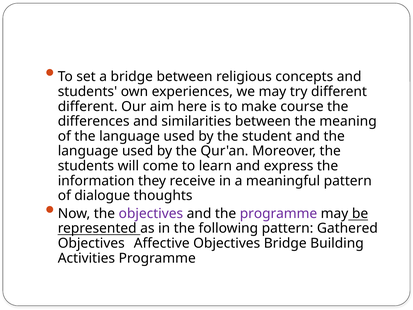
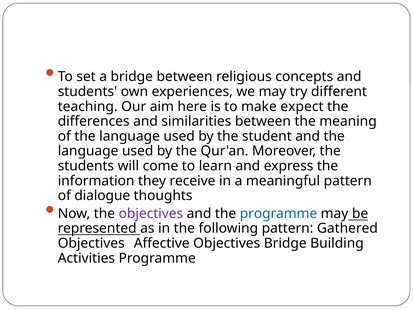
different at (88, 106): different -> teaching
course: course -> expect
programme at (279, 213) colour: purple -> blue
